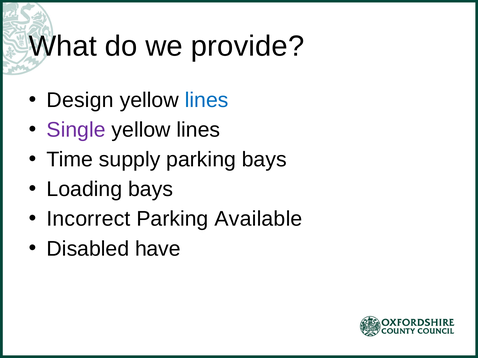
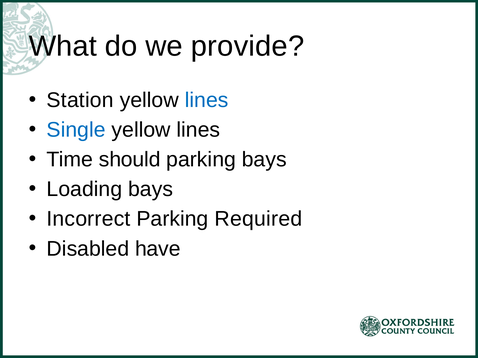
Design: Design -> Station
Single colour: purple -> blue
supply: supply -> should
Available: Available -> Required
